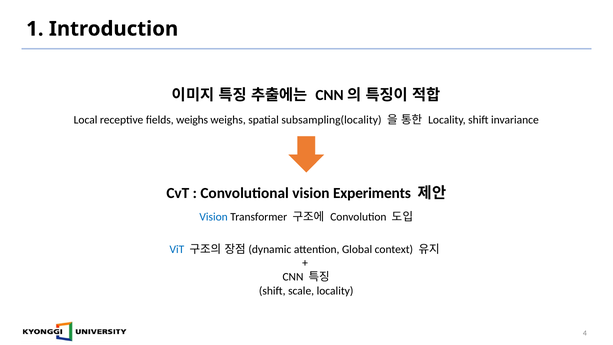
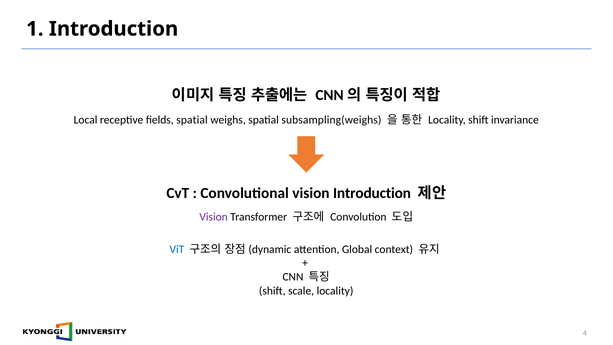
fields weighs: weighs -> spatial
subsampling(locality: subsampling(locality -> subsampling(weighs
vision Experiments: Experiments -> Introduction
Vision at (214, 217) colour: blue -> purple
